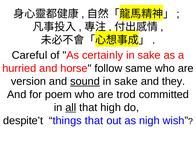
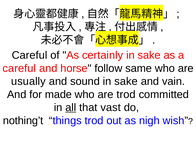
hurried at (19, 68): hurried -> careful
version: version -> usually
sound underline: present -> none
they: they -> vain
poem: poem -> made
high: high -> vast
despite’t: despite’t -> nothing’t
things that: that -> trod
